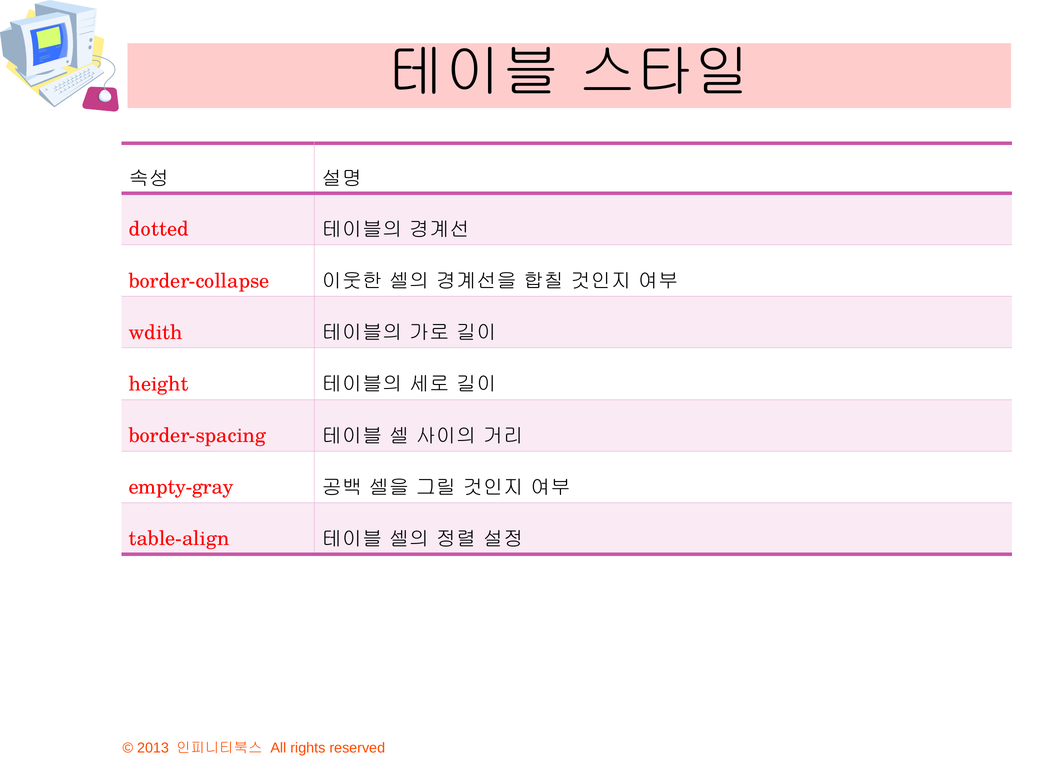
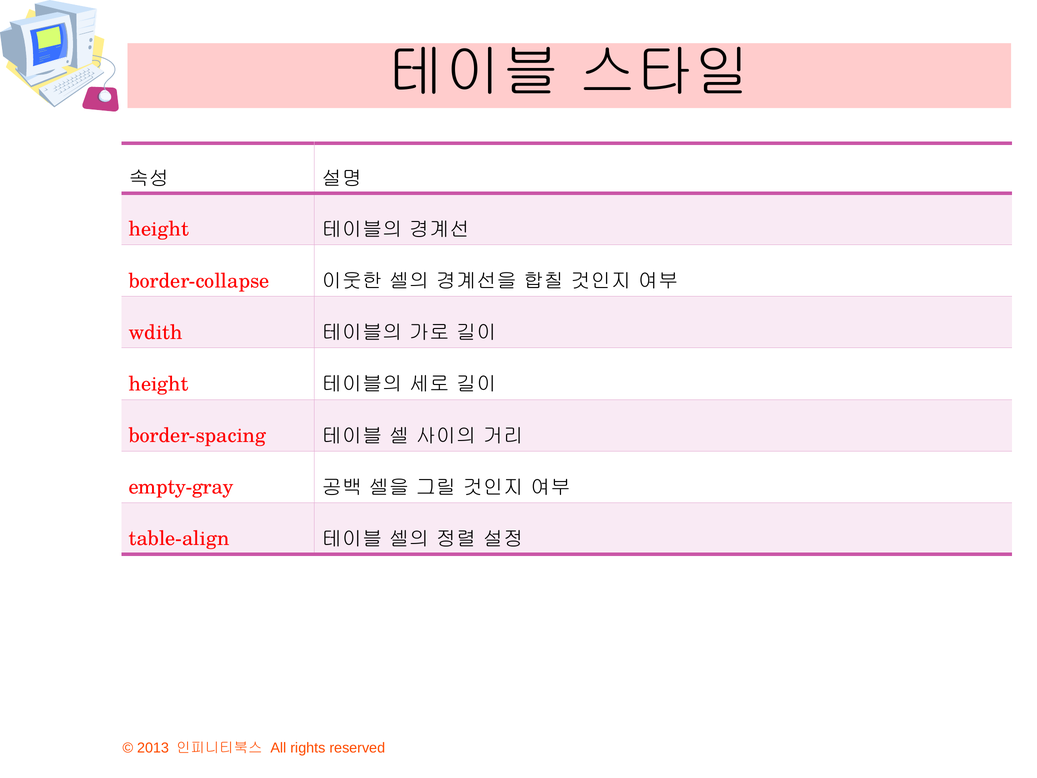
dotted at (159, 229): dotted -> height
